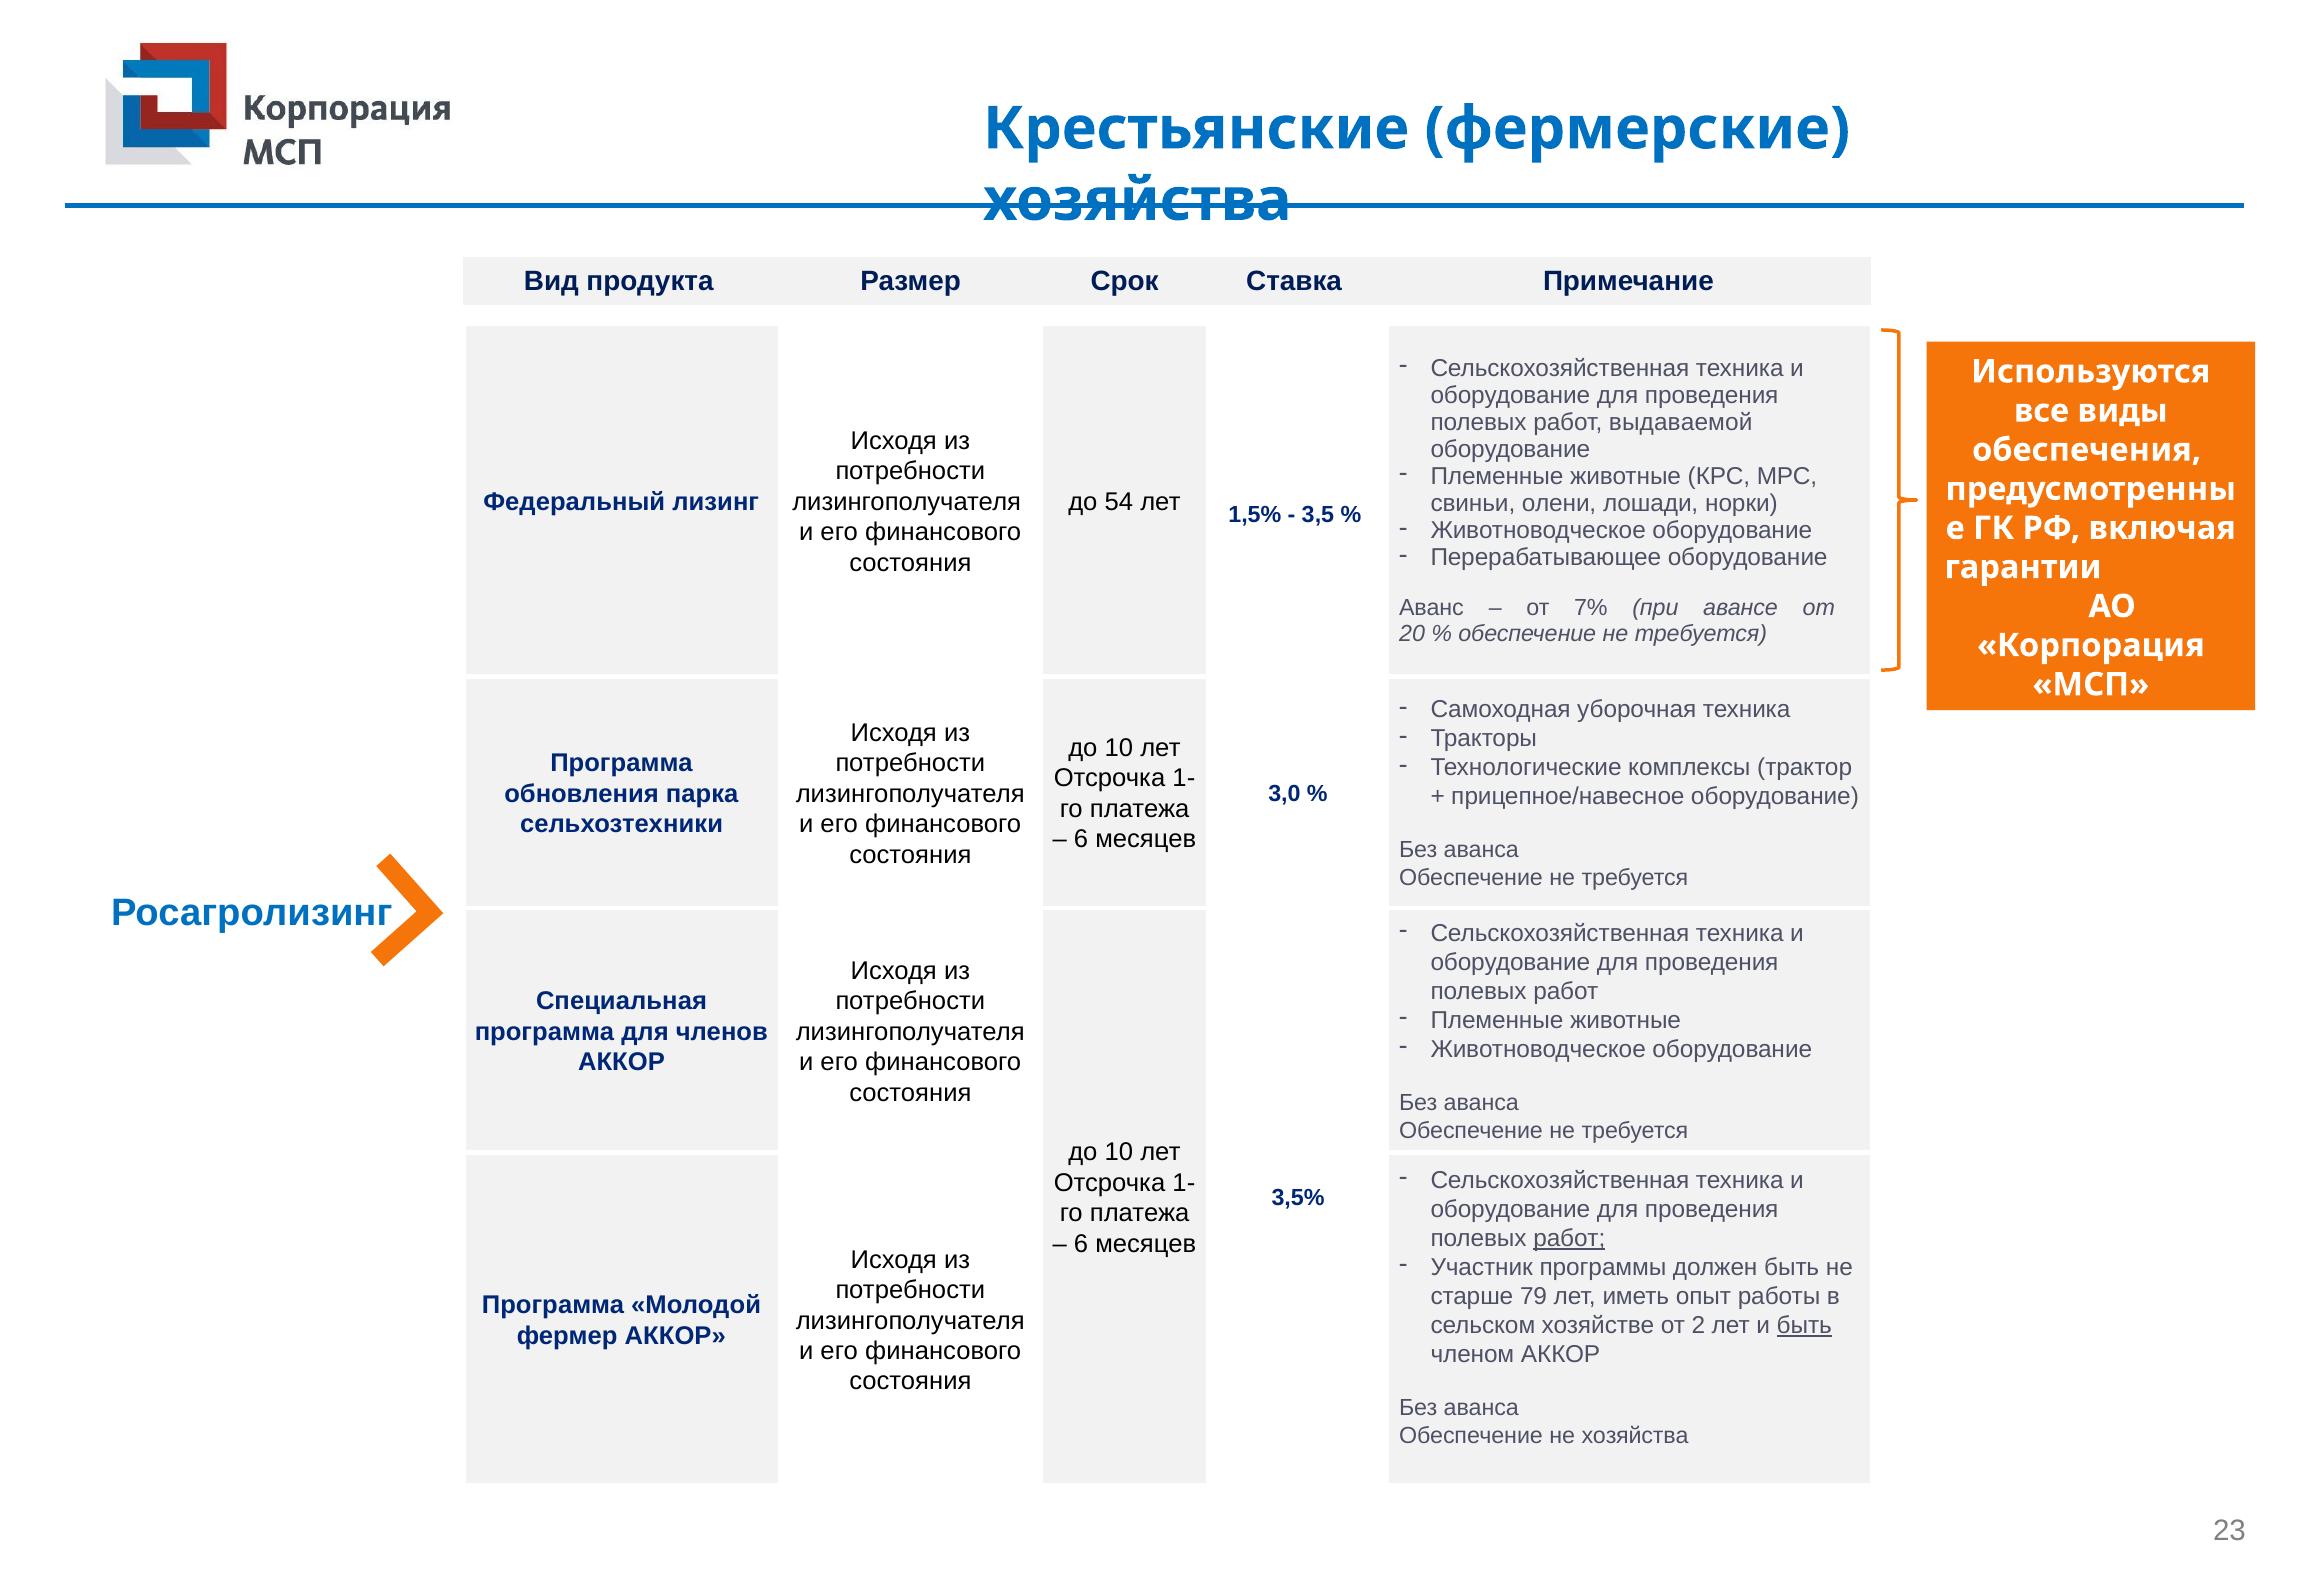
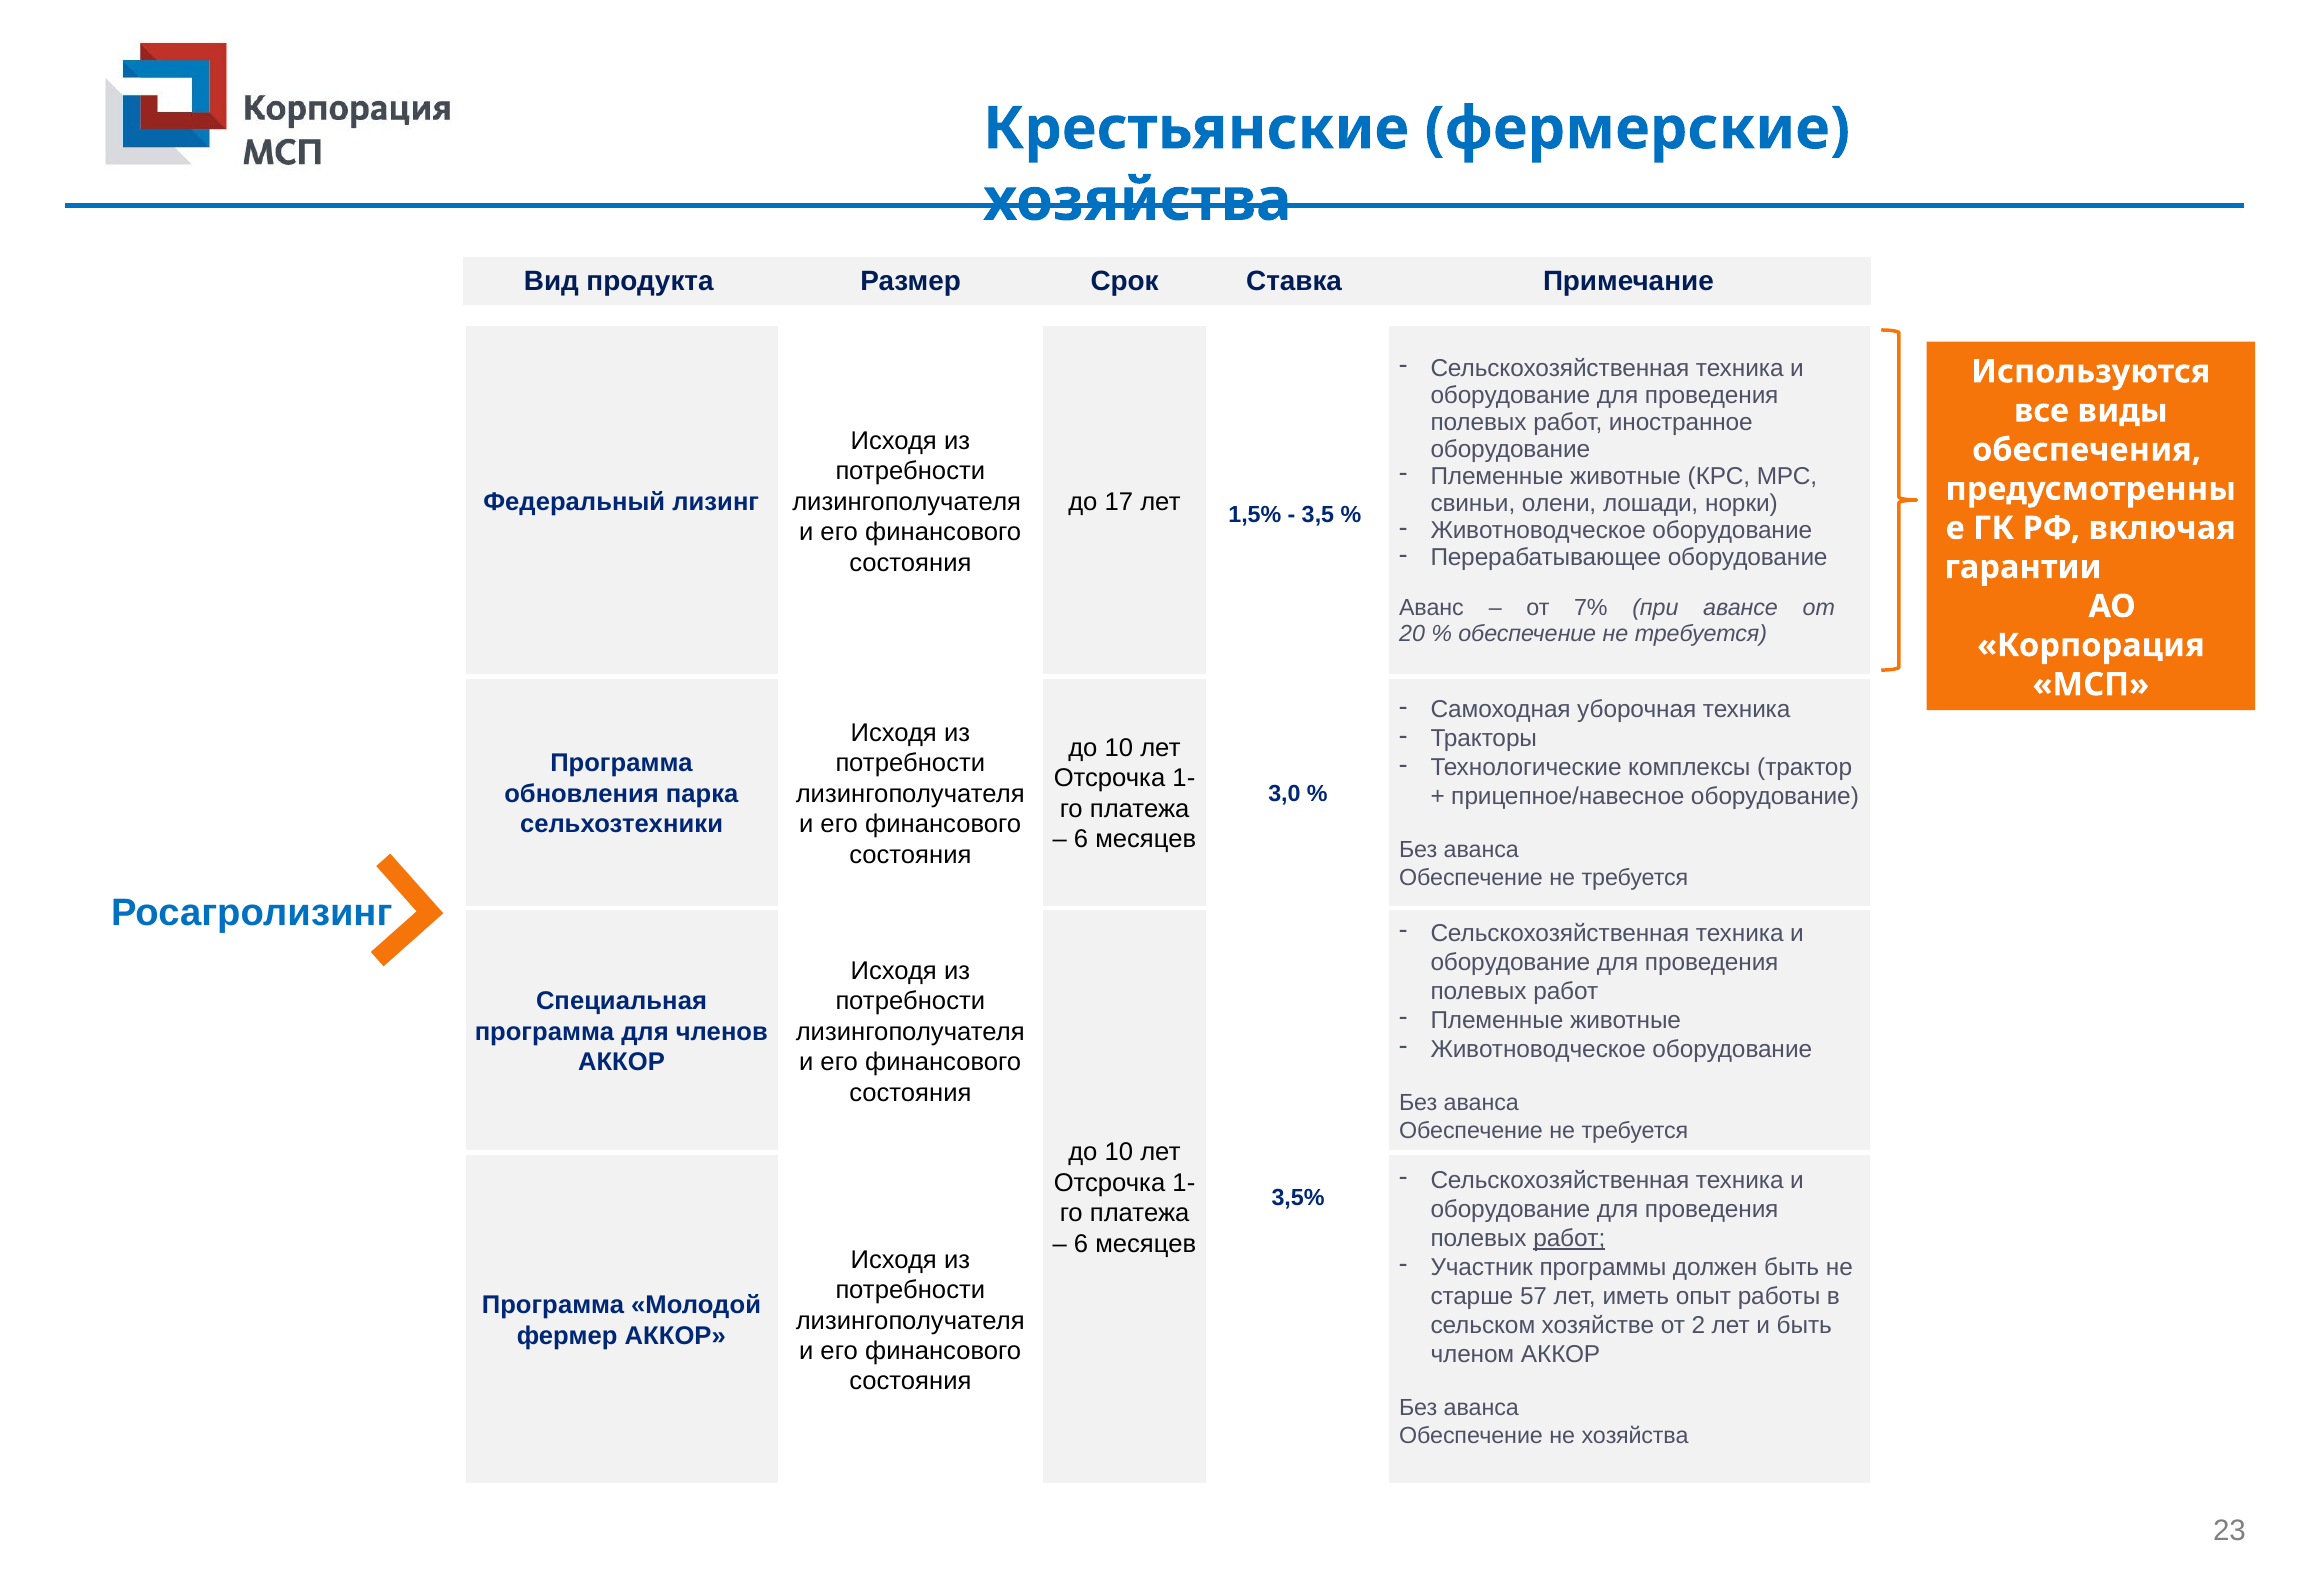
выдаваемой: выдаваемой -> иностранное
54: 54 -> 17
79: 79 -> 57
быть at (1804, 1326) underline: present -> none
